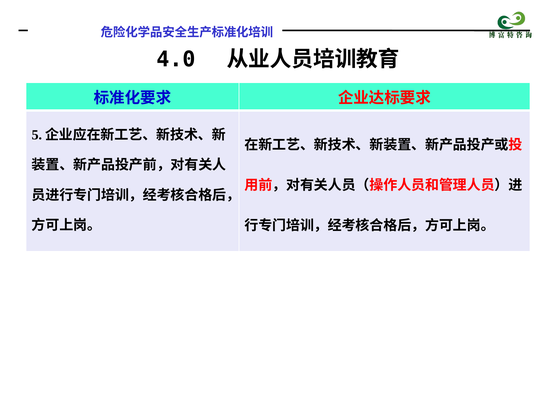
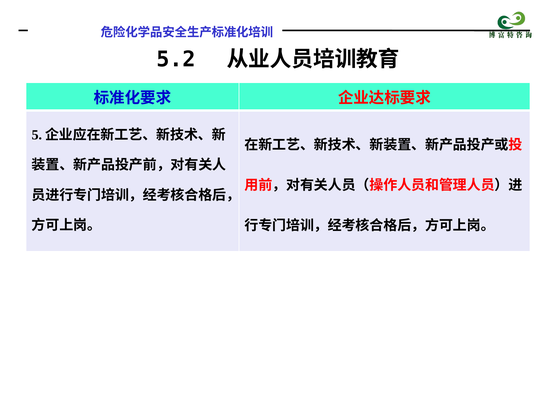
4.0: 4.0 -> 5.2
